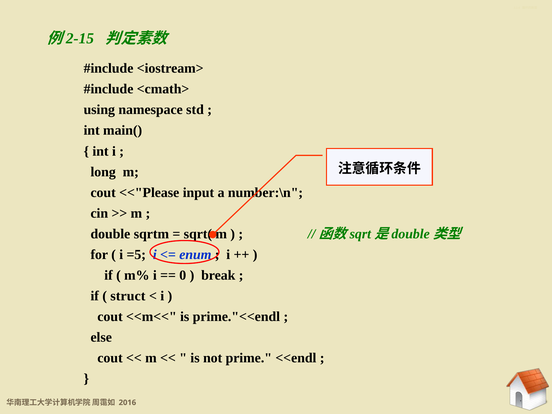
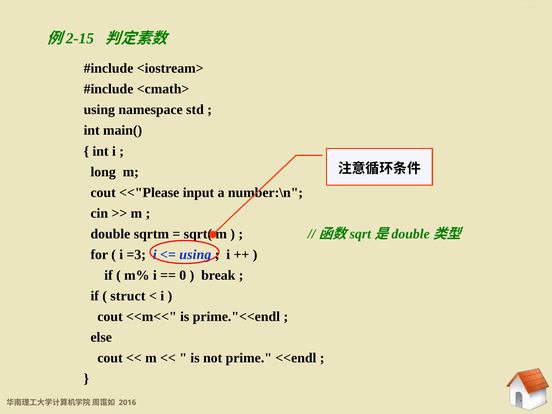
=5: =5 -> =3
enum at (195, 255): enum -> using
